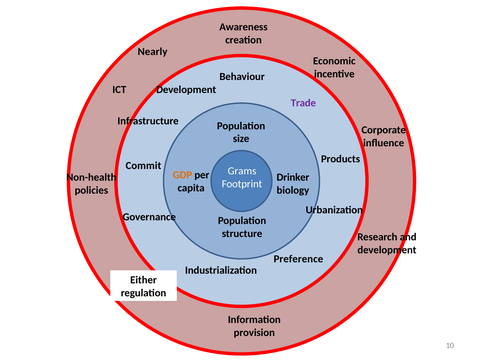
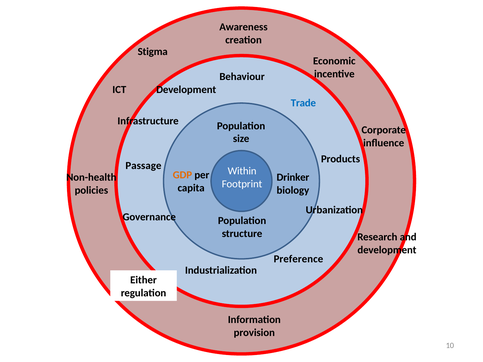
Nearly: Nearly -> Stigma
Trade colour: purple -> blue
Commit: Commit -> Passage
Grams: Grams -> Within
